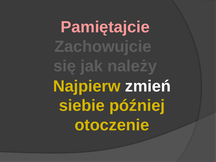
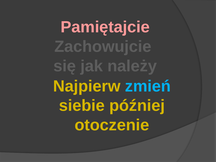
zmień colour: white -> light blue
